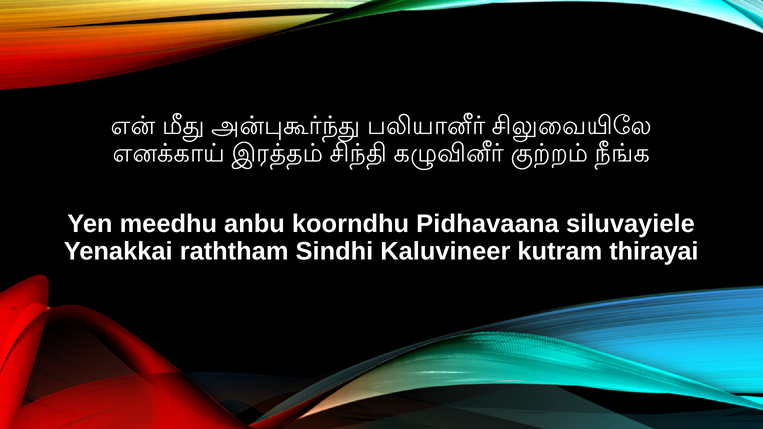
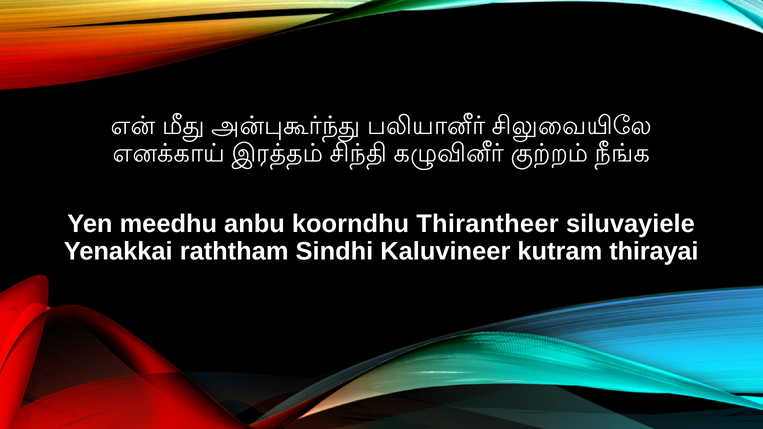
Pidhavaana: Pidhavaana -> Thirantheer
